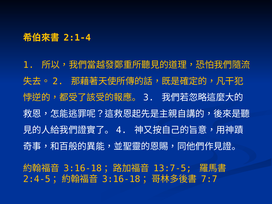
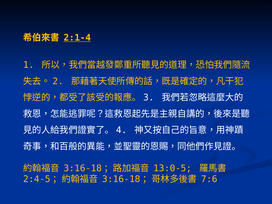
2:1-4 underline: none -> present
13:7-5: 13:7-5 -> 13:0-5
7:7: 7:7 -> 7:6
